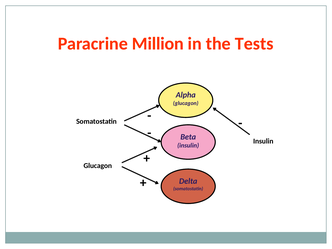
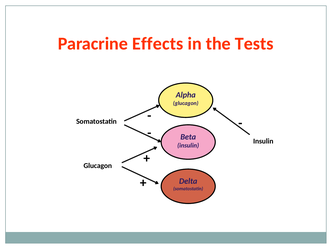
Million: Million -> Effects
